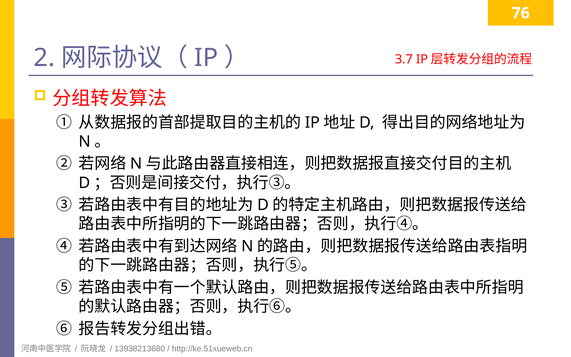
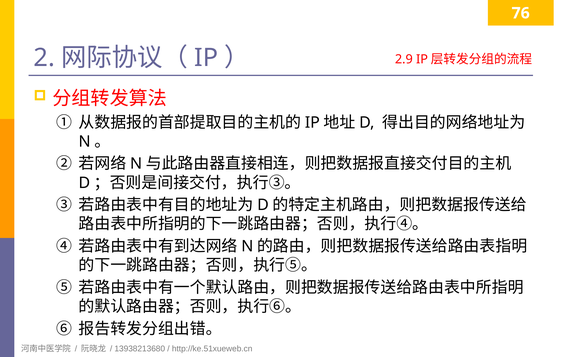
3.7: 3.7 -> 2.9
